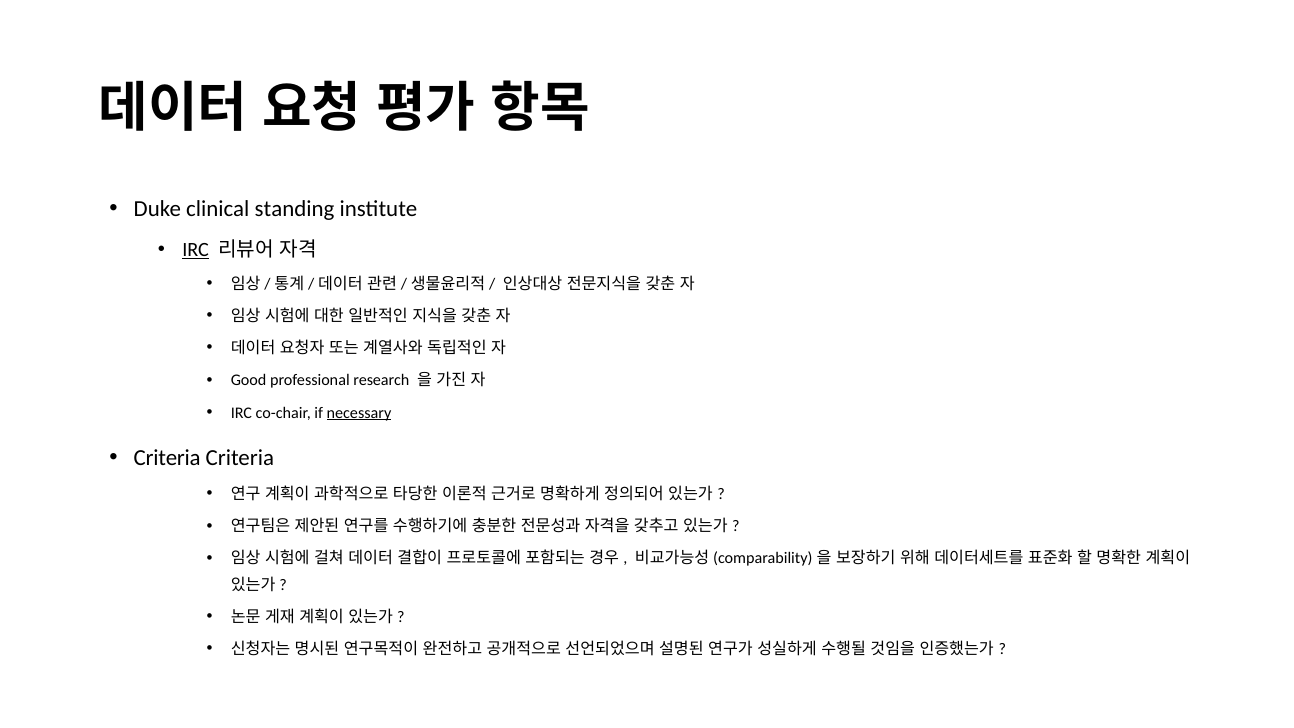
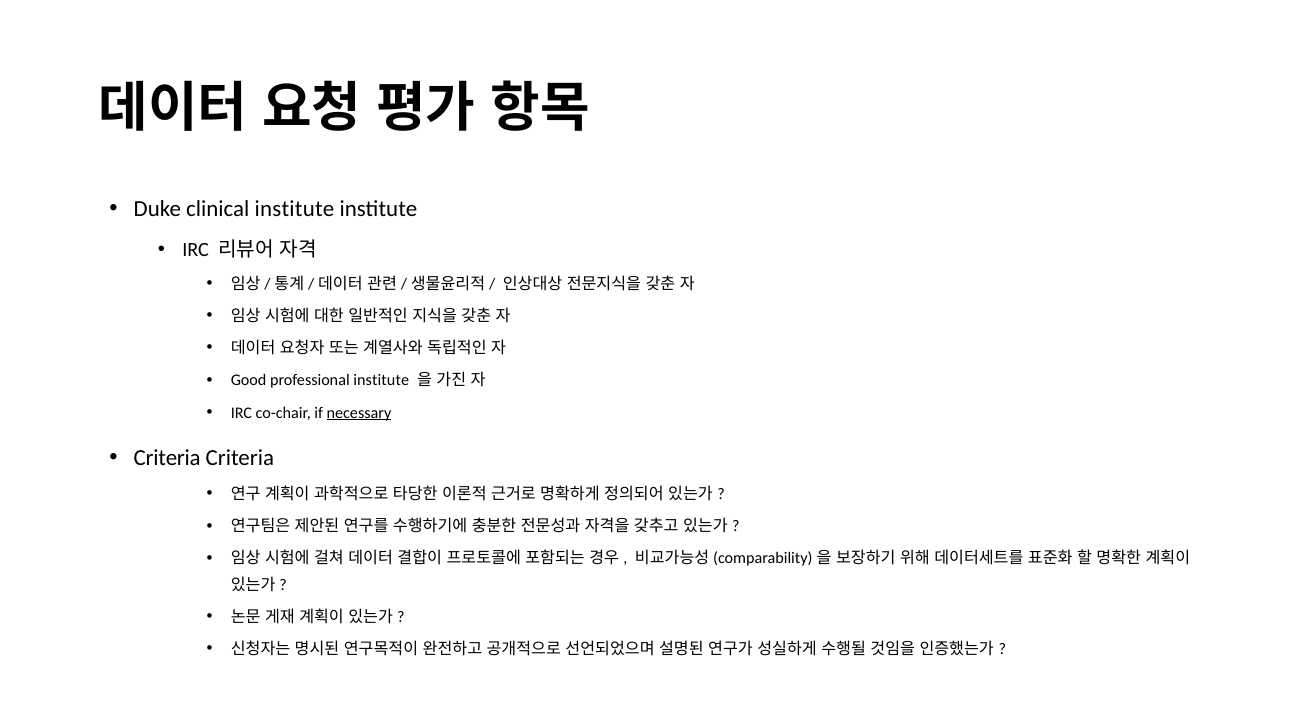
clinical standing: standing -> institute
IRC at (196, 249) underline: present -> none
professional research: research -> institute
